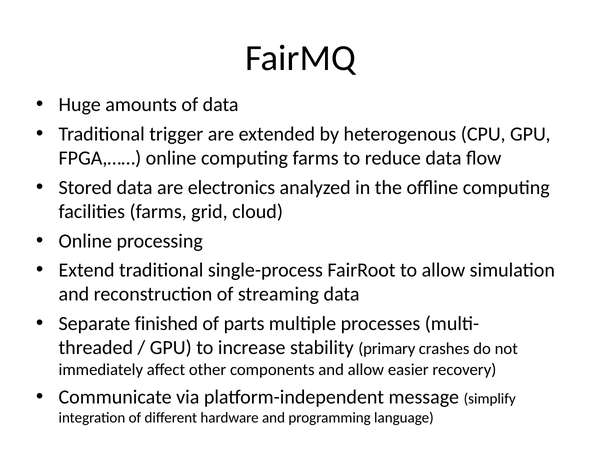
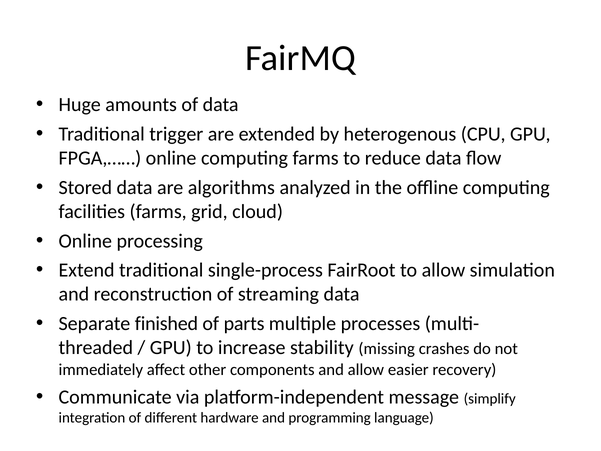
electronics: electronics -> algorithms
primary: primary -> missing
